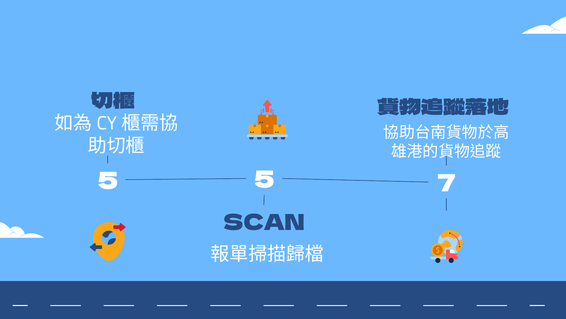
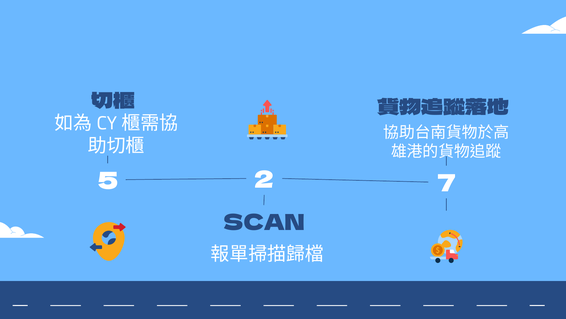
5 5: 5 -> 2
